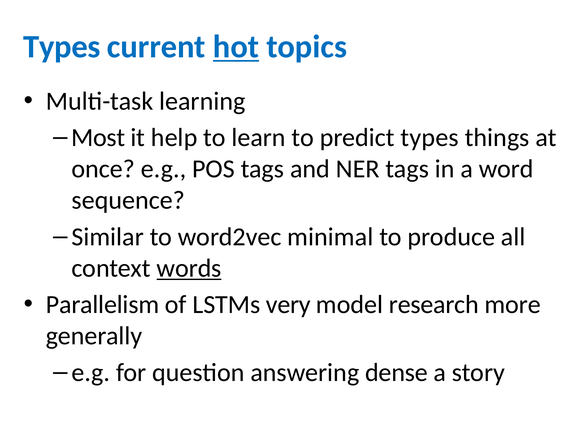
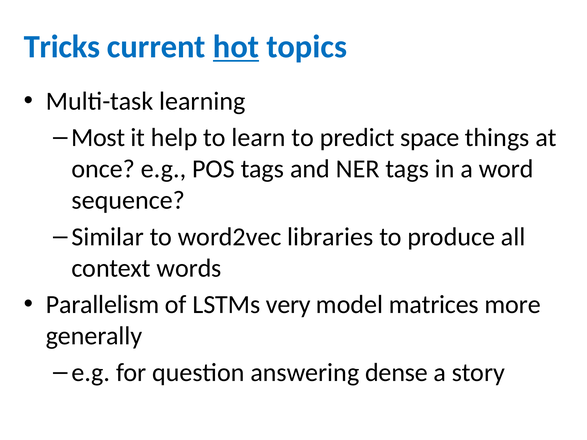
Types at (62, 47): Types -> Tricks
predict types: types -> space
minimal: minimal -> libraries
words underline: present -> none
research: research -> matrices
